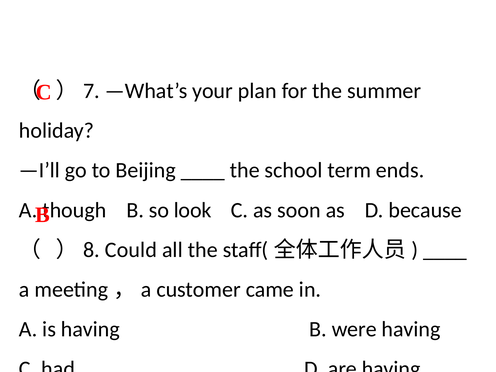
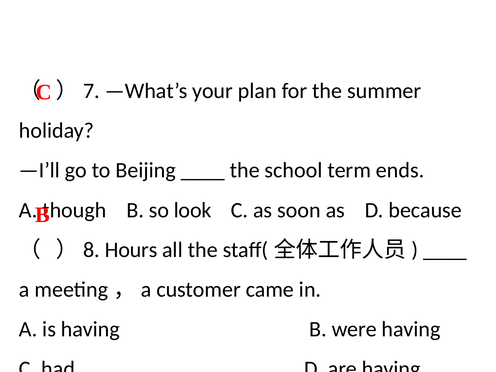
Could: Could -> Hours
